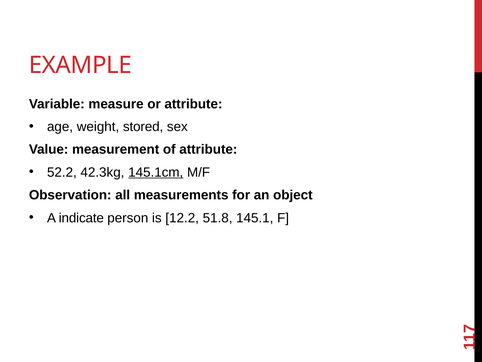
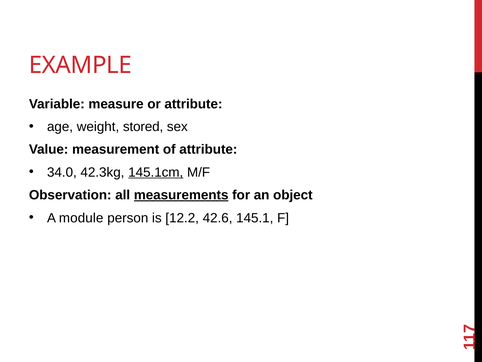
52.2: 52.2 -> 34.0
measurements underline: none -> present
indicate: indicate -> module
51.8: 51.8 -> 42.6
